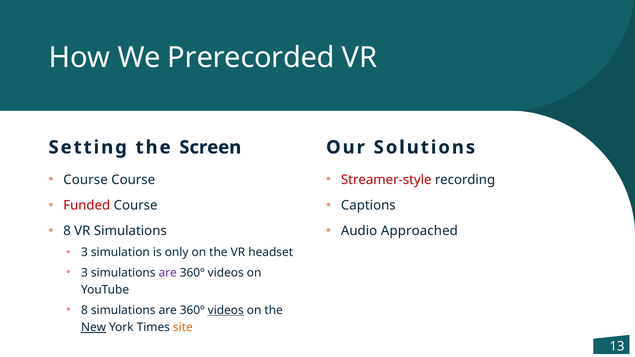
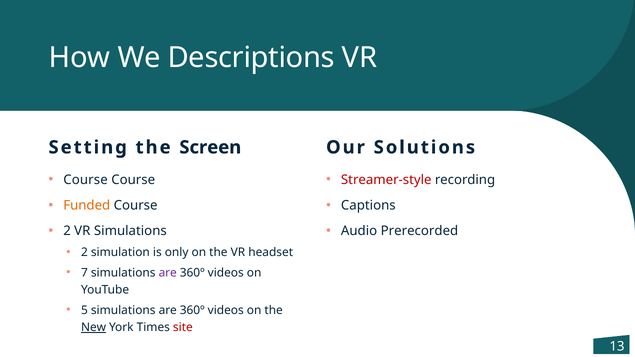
Prerecorded: Prerecorded -> Descriptions
Funded colour: red -> orange
8 at (67, 231): 8 -> 2
Approached: Approached -> Prerecorded
3 at (84, 252): 3 -> 2
3 at (84, 273): 3 -> 7
8 at (84, 310): 8 -> 5
videos at (226, 310) underline: present -> none
site colour: orange -> red
